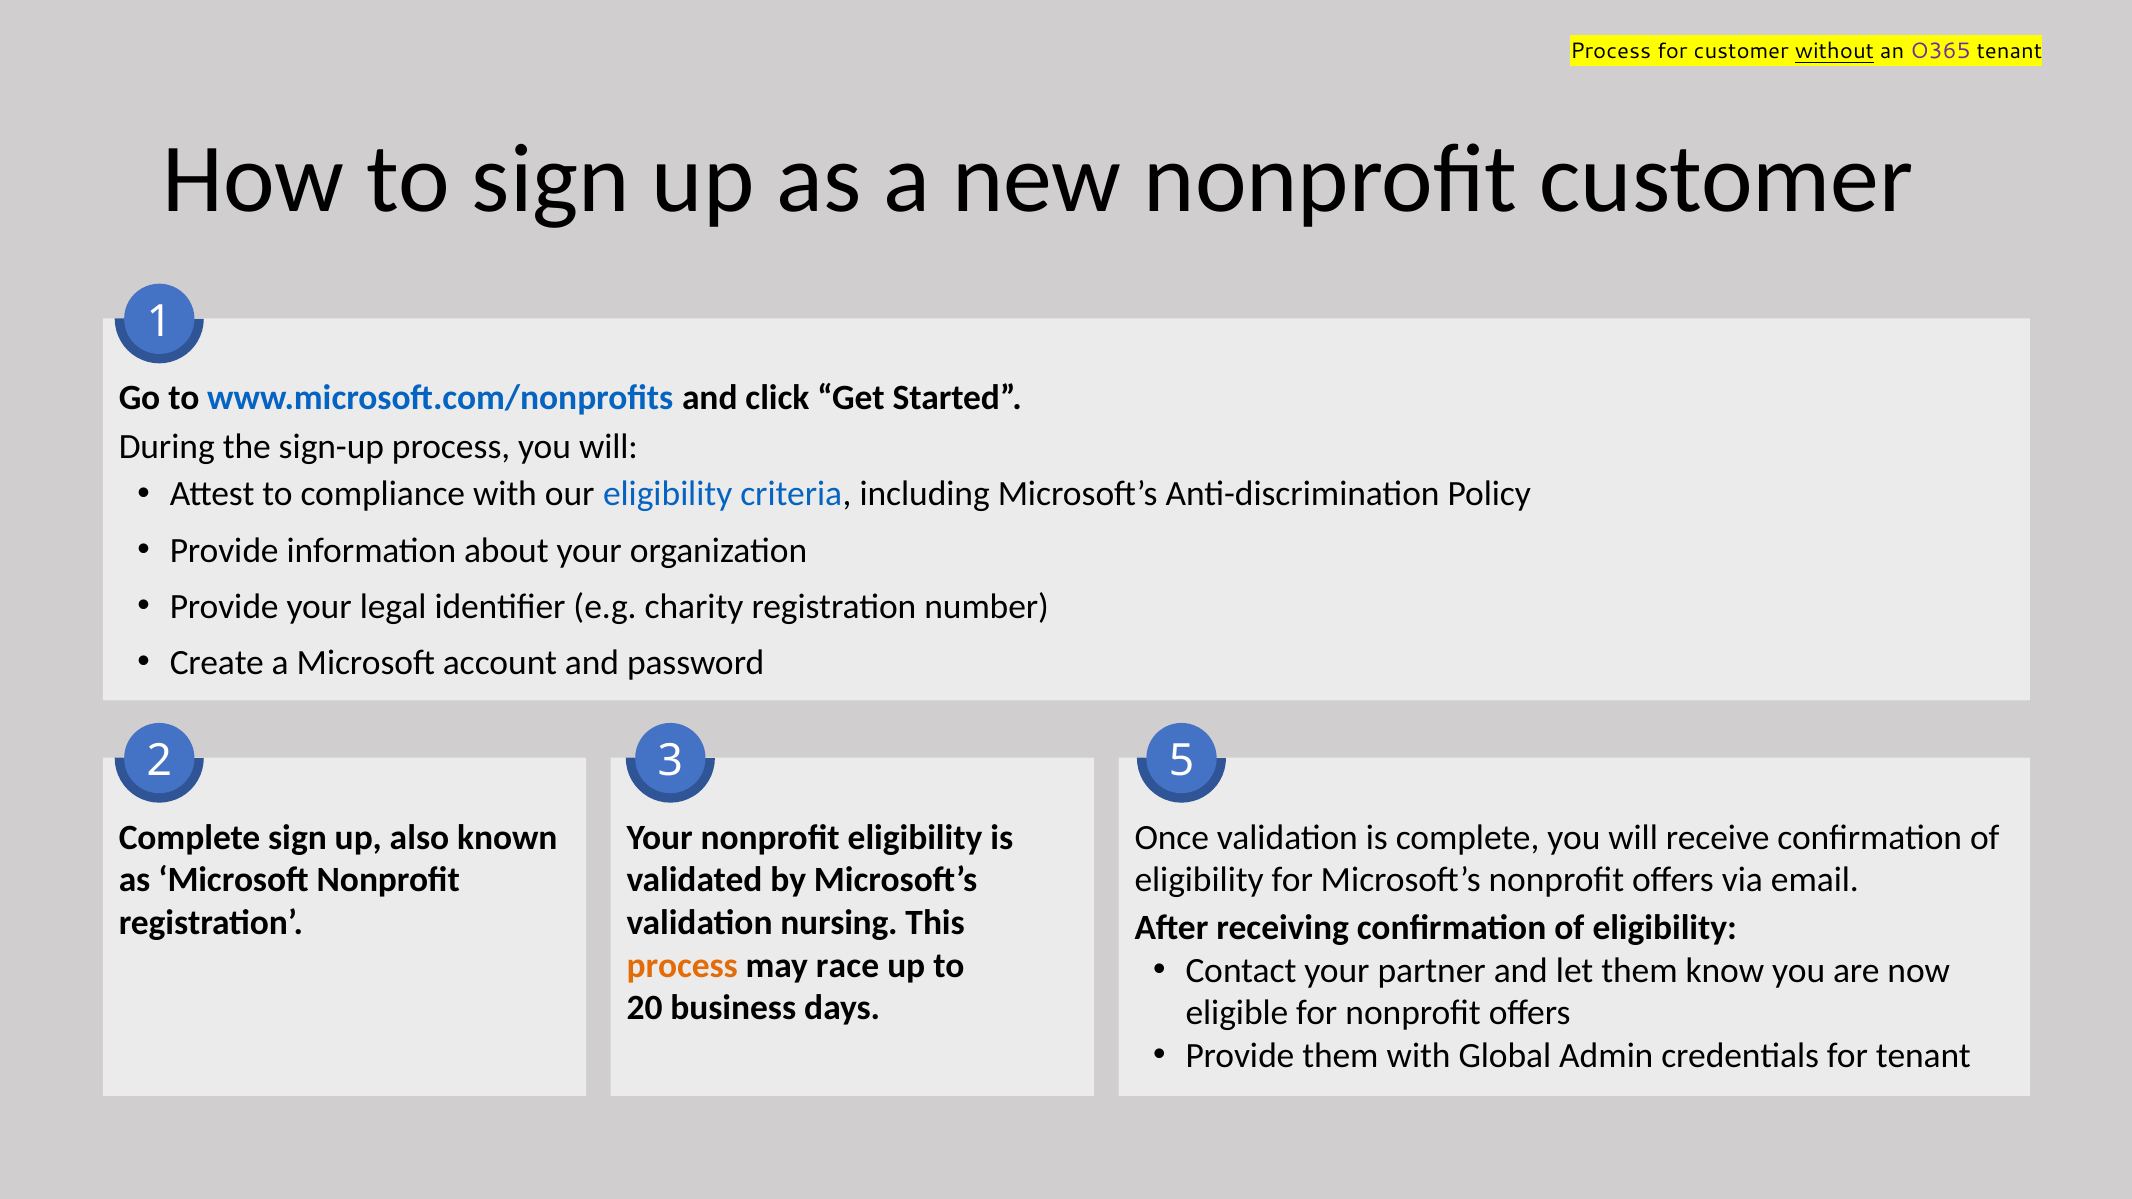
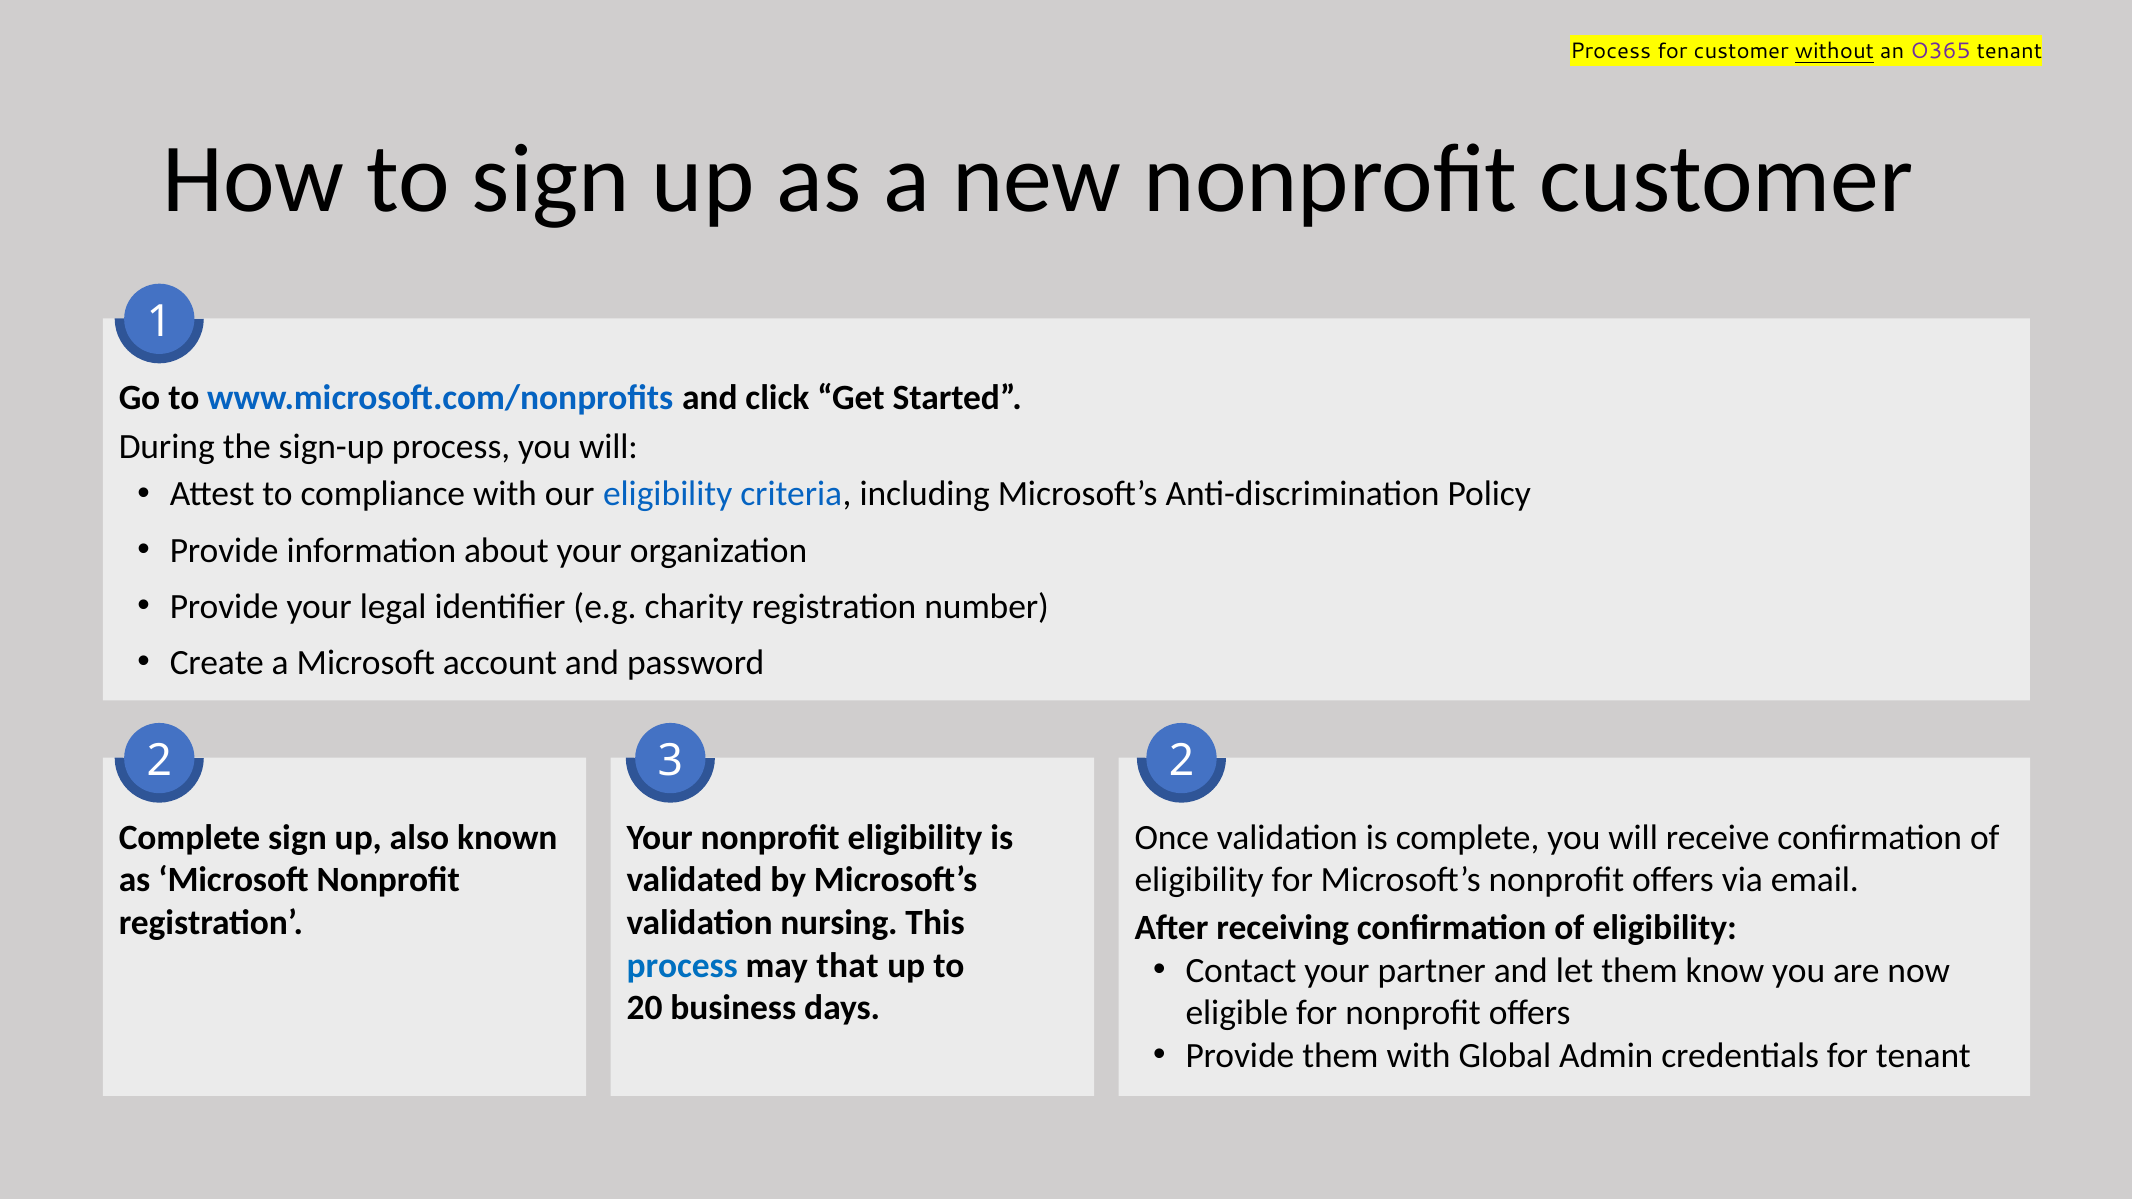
3 5: 5 -> 2
process at (682, 965) colour: orange -> blue
race: race -> that
